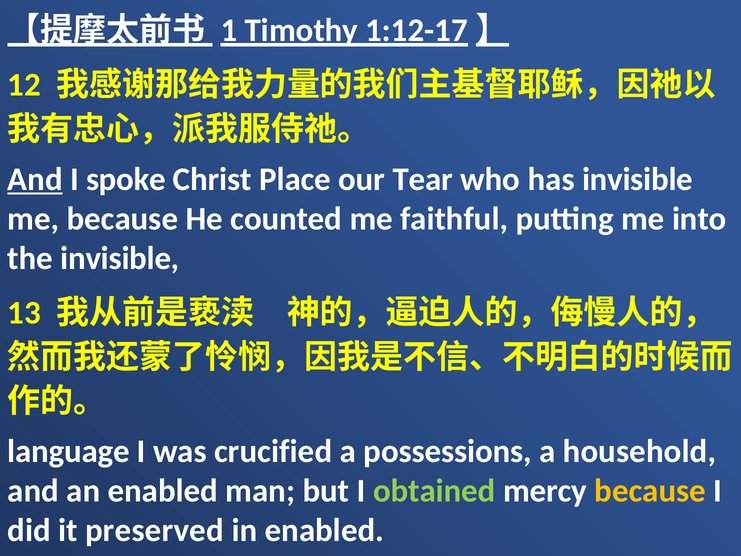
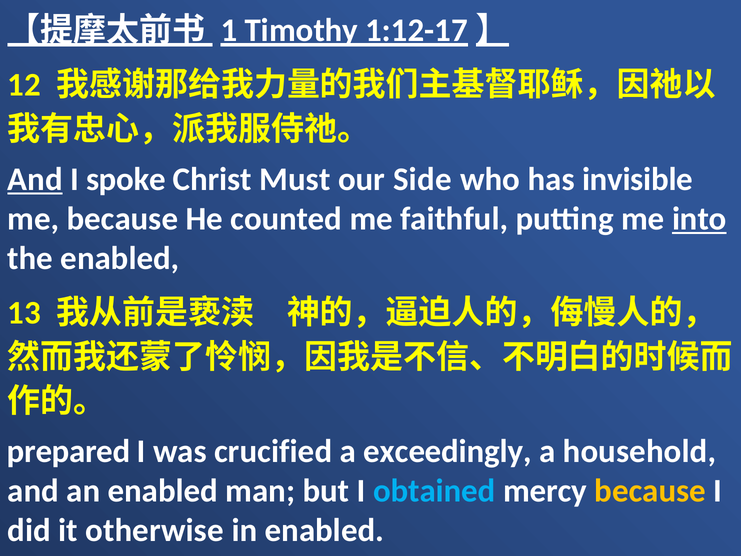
Place: Place -> Must
Tear: Tear -> Side
into underline: none -> present
the invisible: invisible -> enabled
language: language -> prepared
possessions: possessions -> exceedingly
obtained colour: light green -> light blue
preserved: preserved -> otherwise
